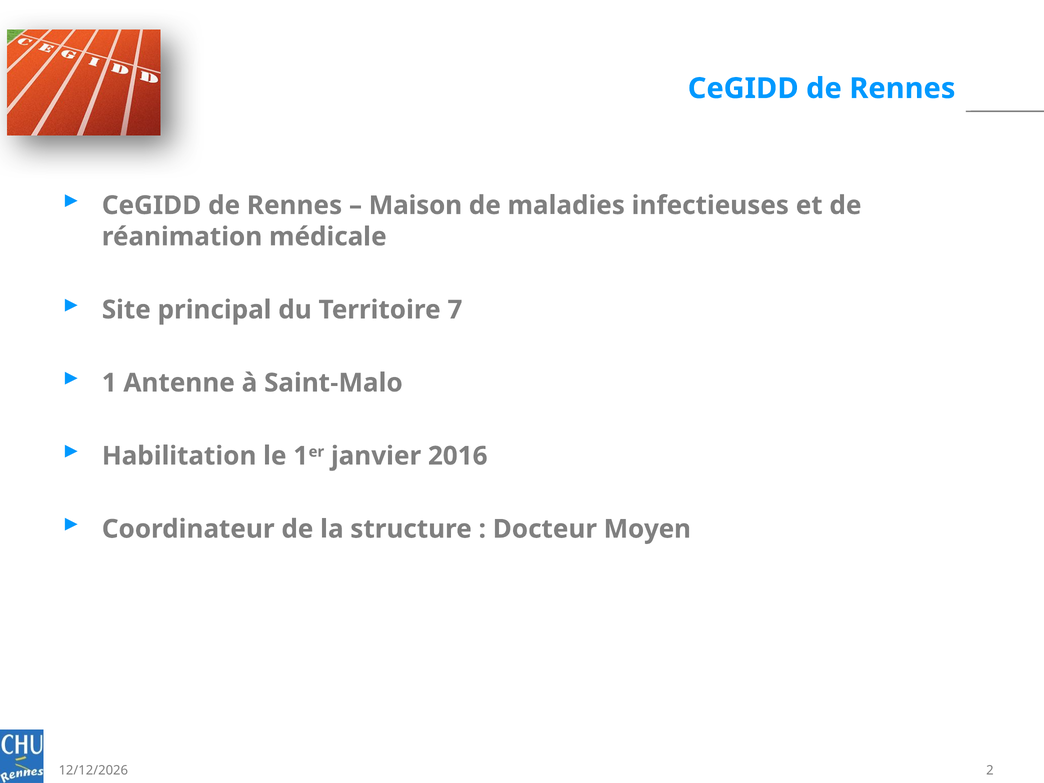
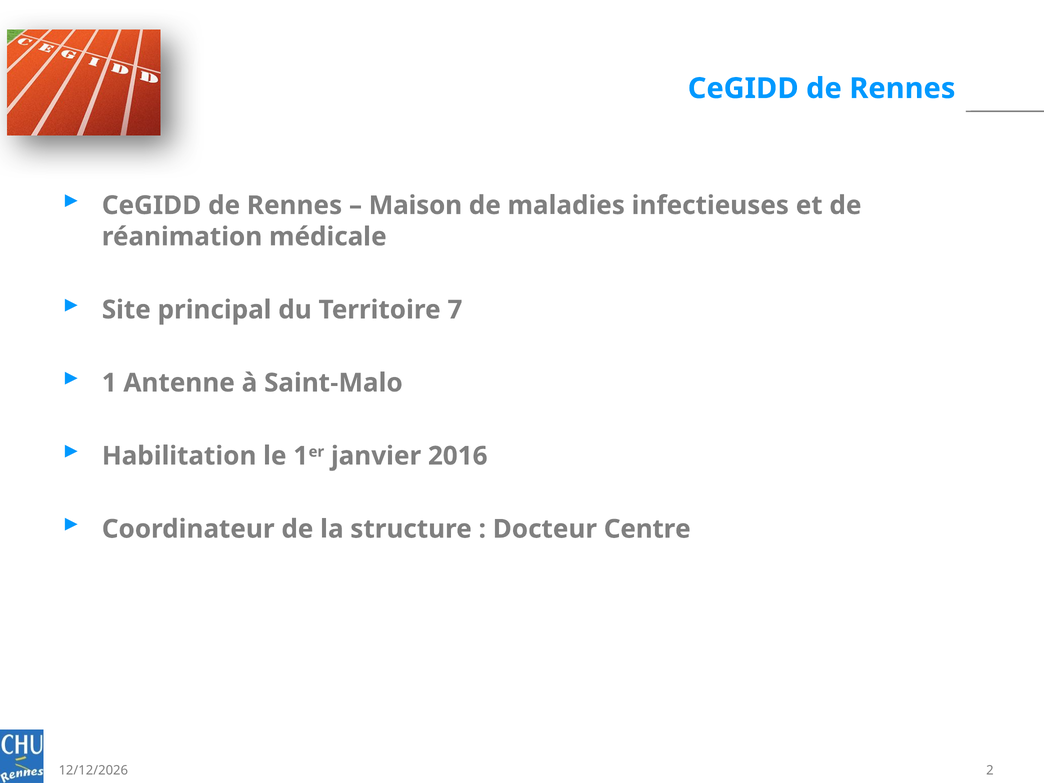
Moyen: Moyen -> Centre
